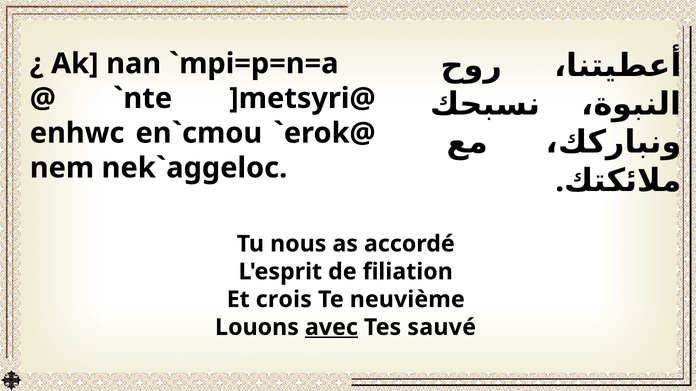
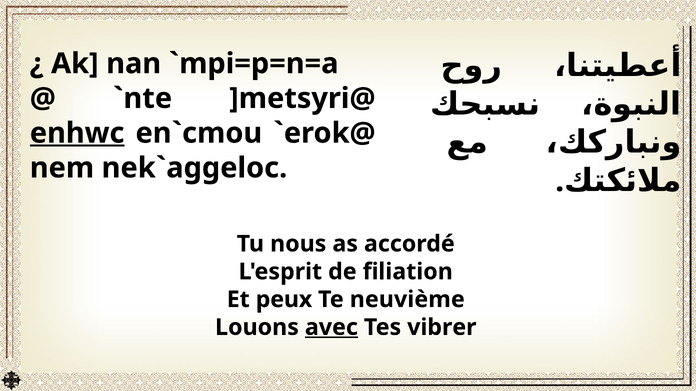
enhwc underline: none -> present
crois: crois -> peux
sauvé: sauvé -> vibrer
